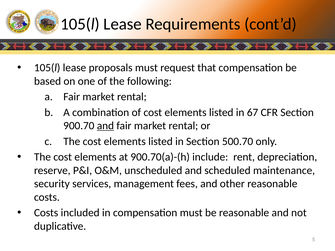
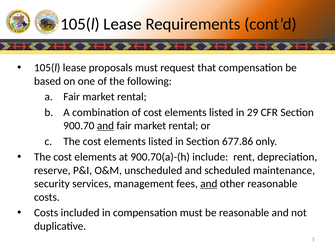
67: 67 -> 29
500.70: 500.70 -> 677.86
and at (209, 184) underline: none -> present
